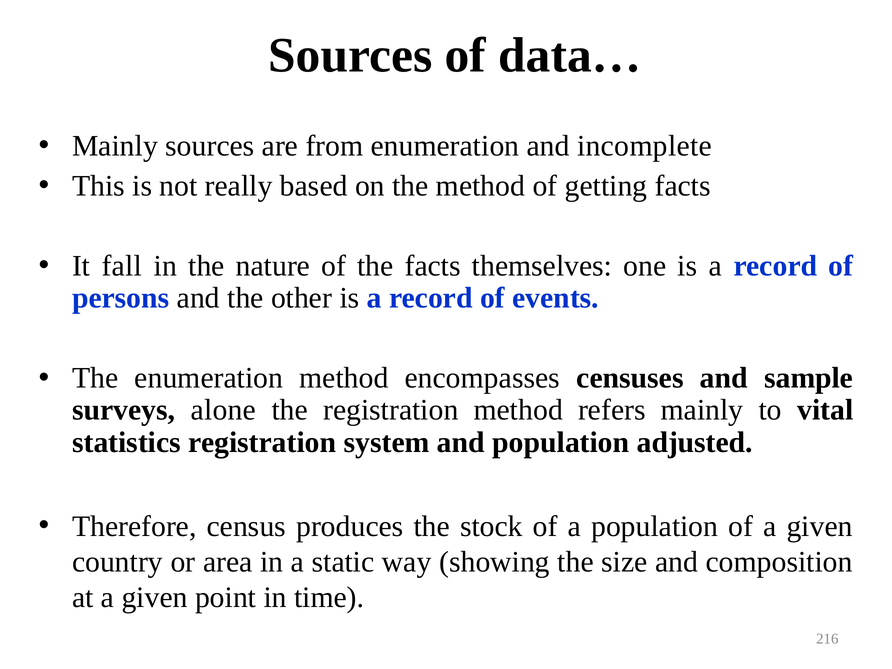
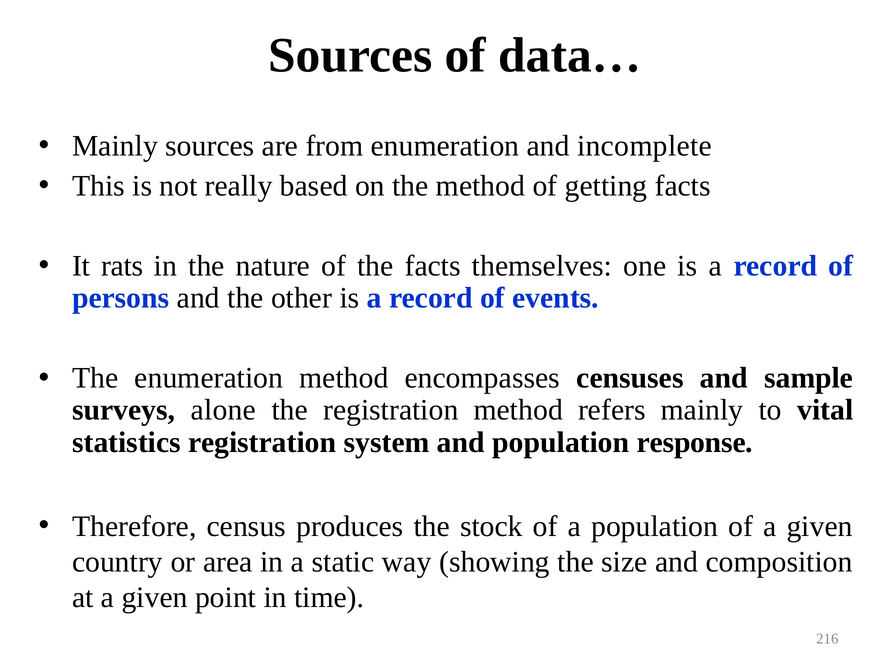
fall: fall -> rats
adjusted: adjusted -> response
